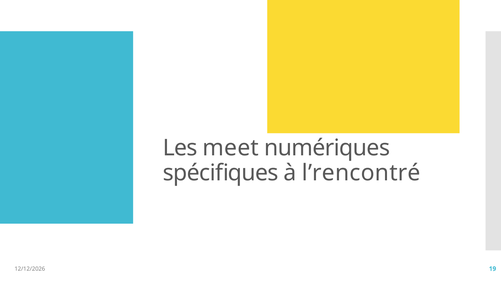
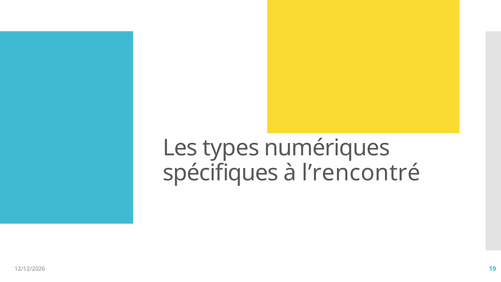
meet: meet -> types
